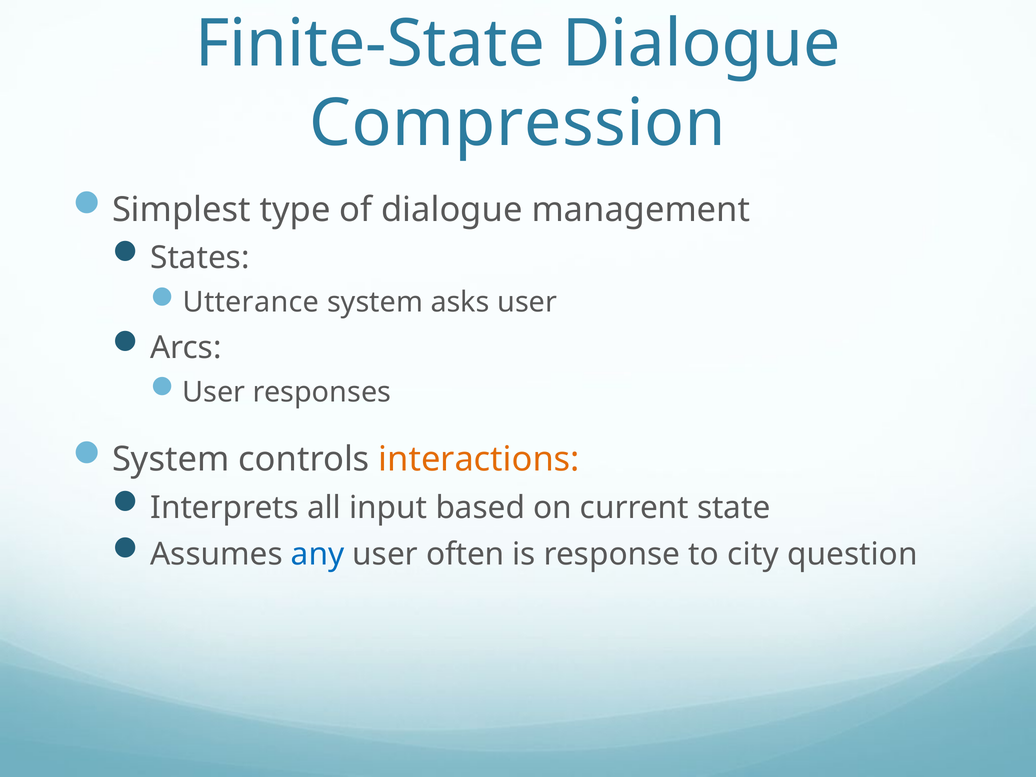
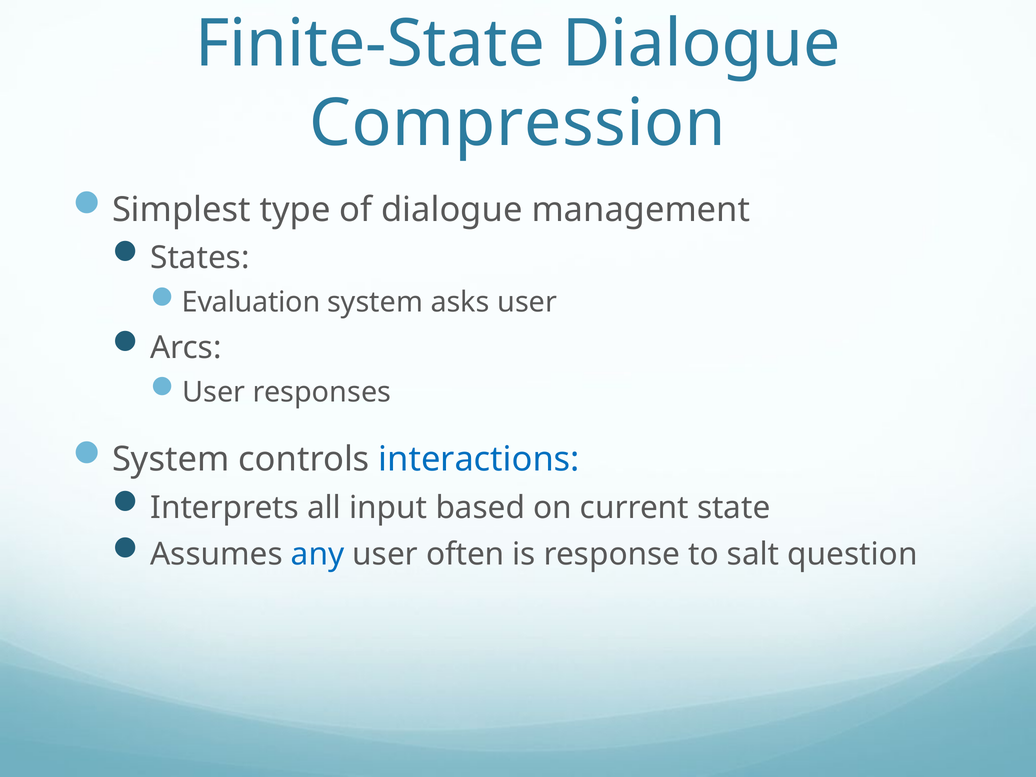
Utterance: Utterance -> Evaluation
interactions colour: orange -> blue
city: city -> salt
